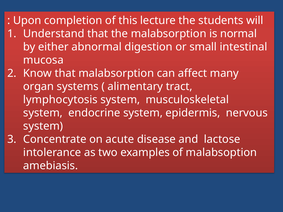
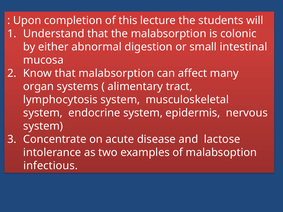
normal: normal -> colonic
amebiasis: amebiasis -> infectious
